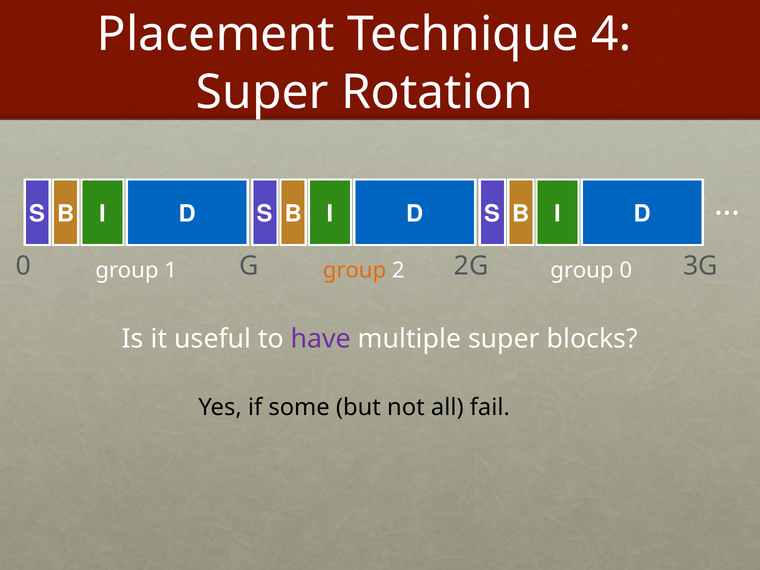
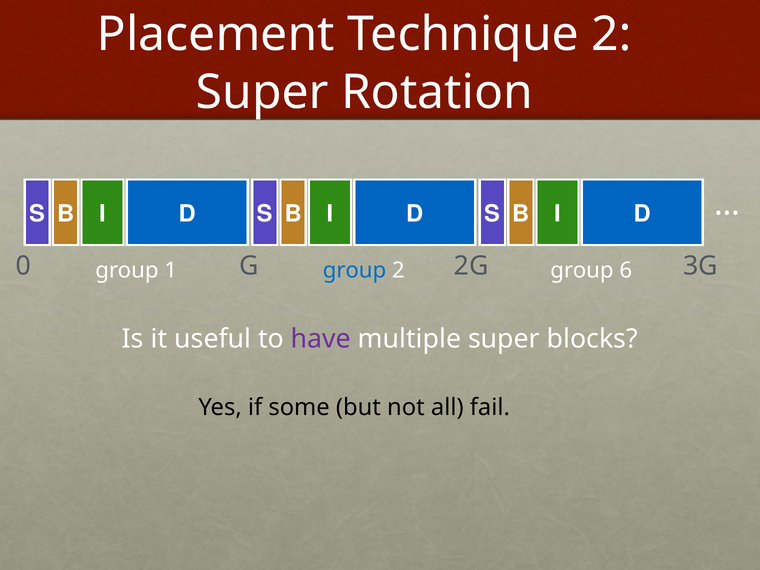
Technique 4: 4 -> 2
group at (355, 271) colour: orange -> blue
group 0: 0 -> 6
